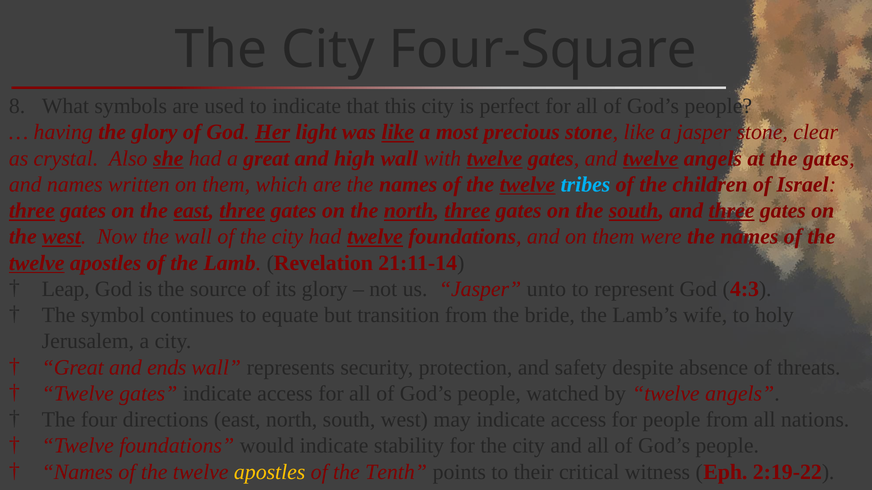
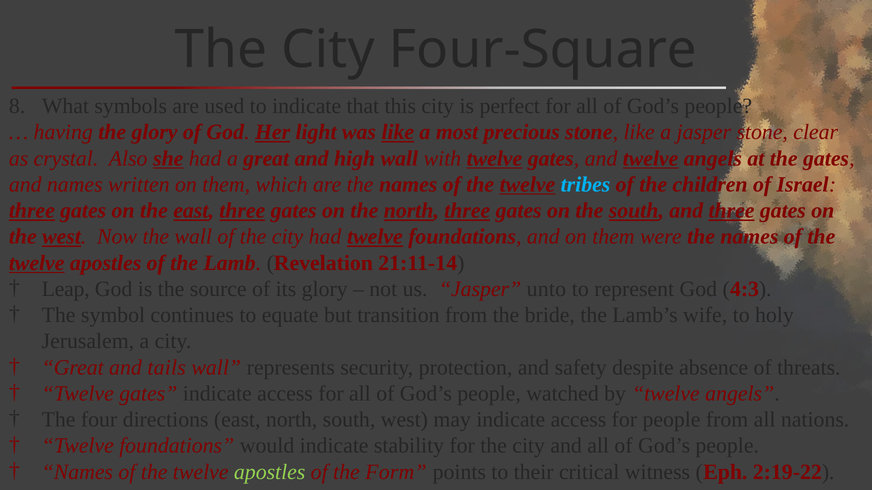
ends: ends -> tails
apostles at (270, 472) colour: yellow -> light green
Tenth: Tenth -> Form
